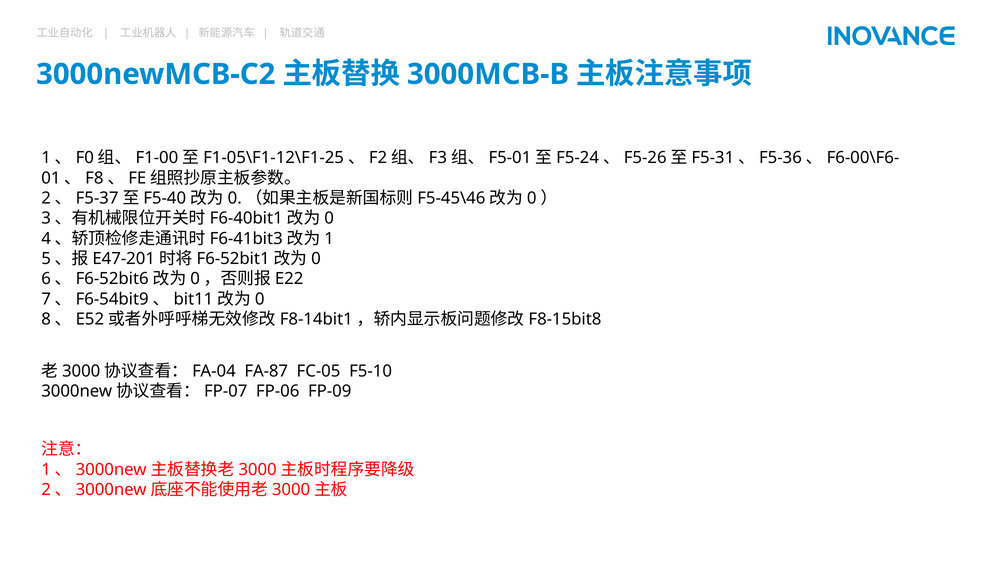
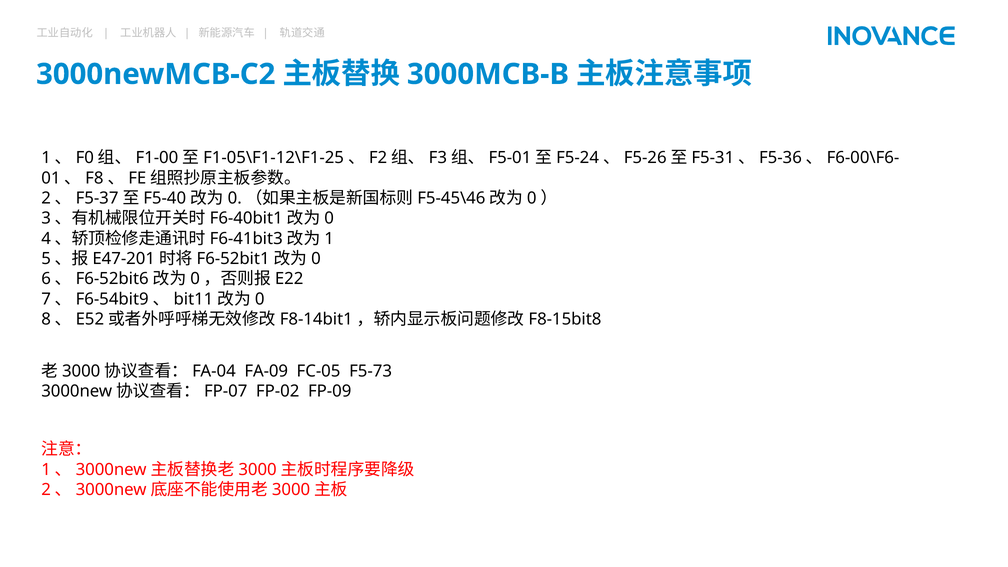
FA-87: FA-87 -> FA-09
F5-10: F5-10 -> F5-73
FP-06: FP-06 -> FP-02
